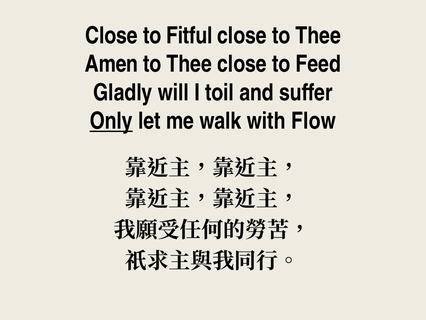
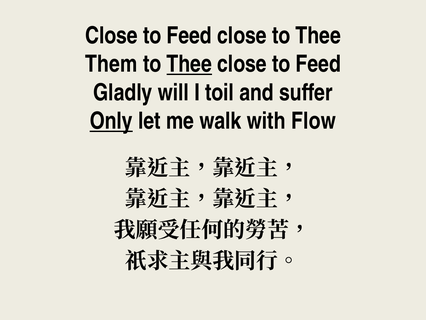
Fitful at (189, 36): Fitful -> Feed
Amen: Amen -> Them
Thee at (189, 64) underline: none -> present
